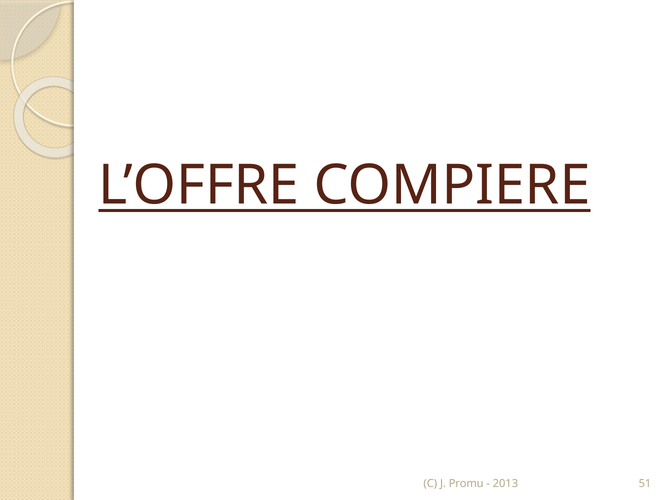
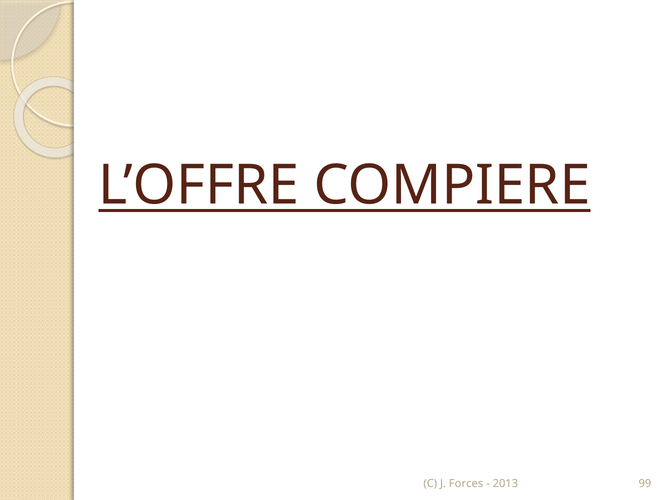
Promu: Promu -> Forces
51: 51 -> 99
